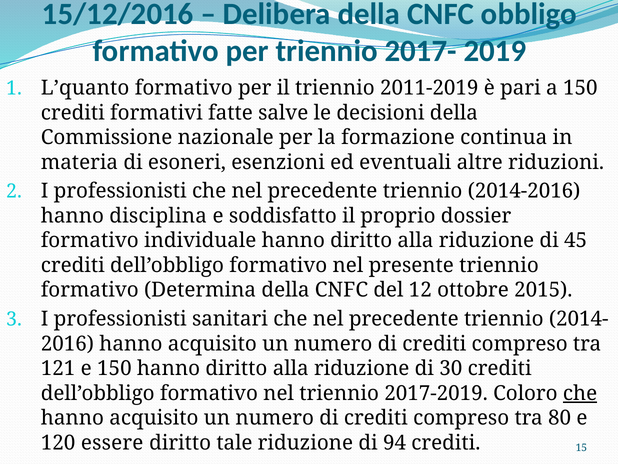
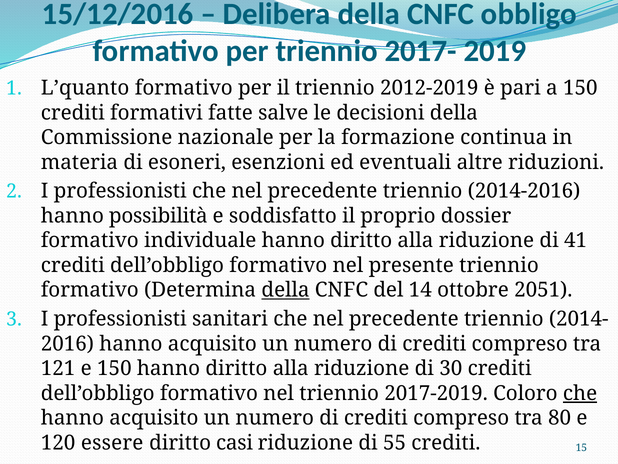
2011-2019: 2011-2019 -> 2012-2019
disciplina: disciplina -> possibilità
45: 45 -> 41
della at (286, 290) underline: none -> present
12: 12 -> 14
2015: 2015 -> 2051
tale: tale -> casi
94: 94 -> 55
